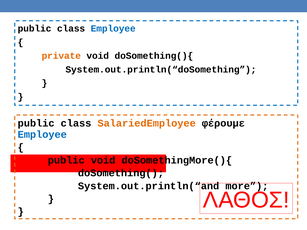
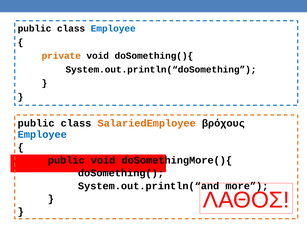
φέρουμε: φέρουμε -> βρόχους
